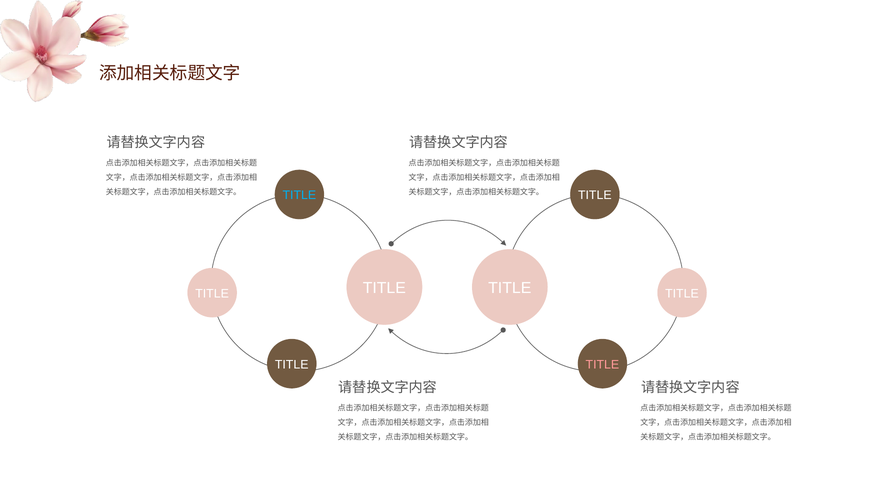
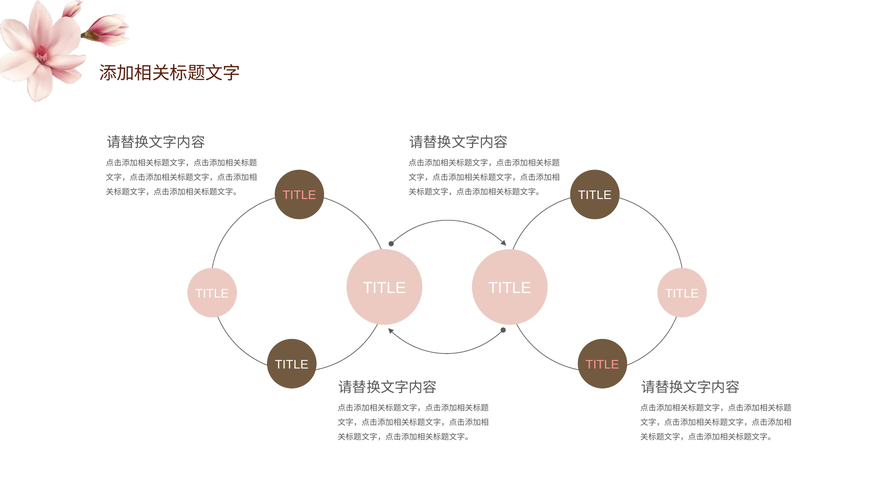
TITLE at (299, 195) colour: light blue -> pink
